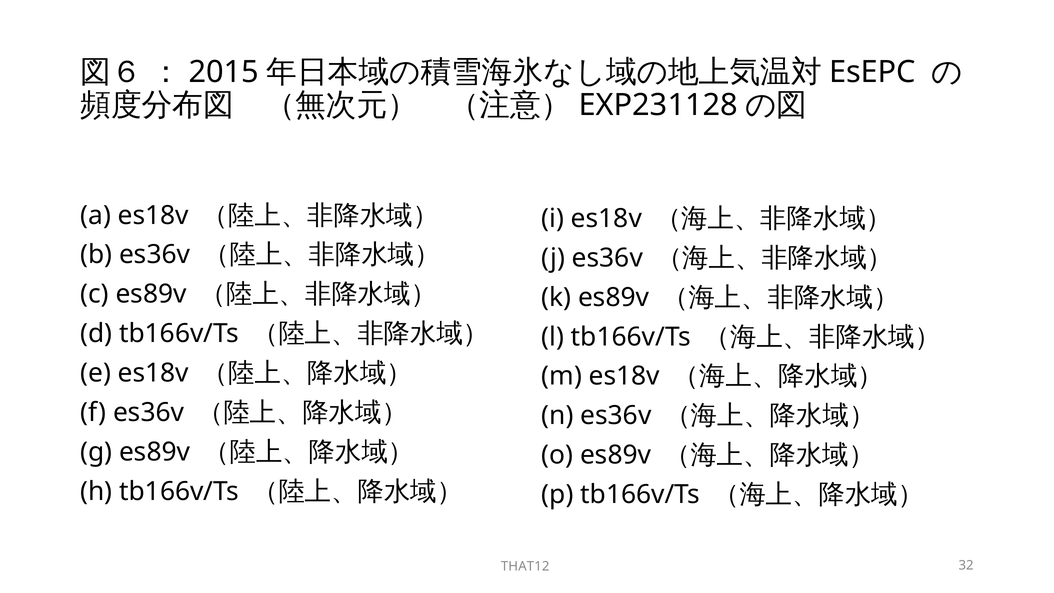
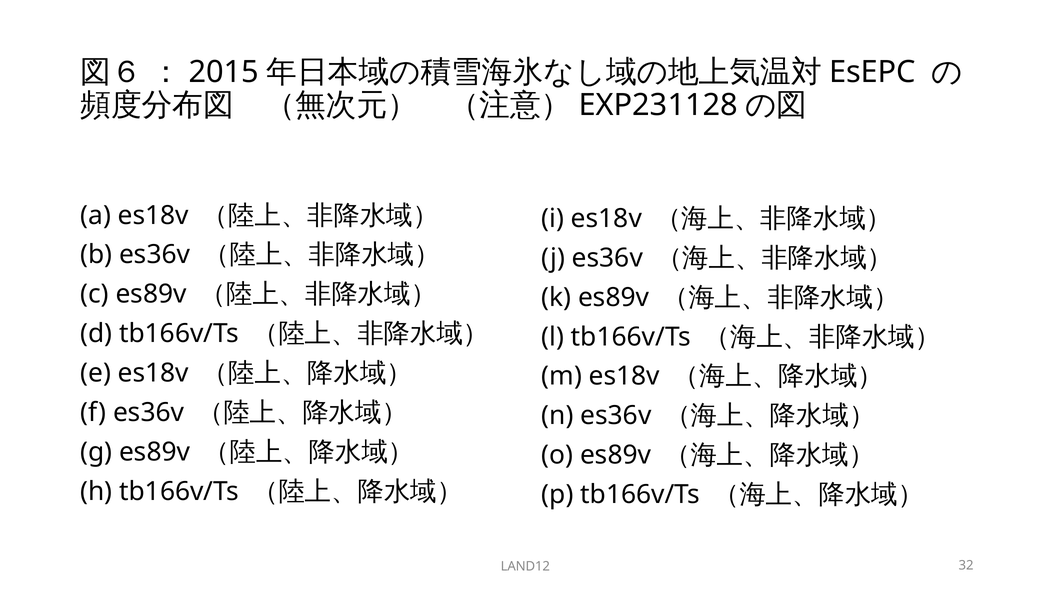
THAT12: THAT12 -> LAND12
